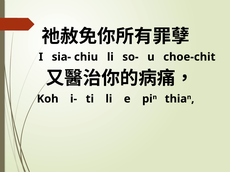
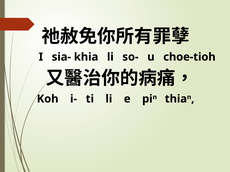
chiu: chiu -> khia
choe-chit: choe-chit -> choe-tioh
